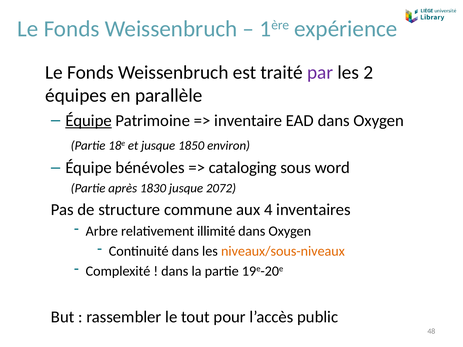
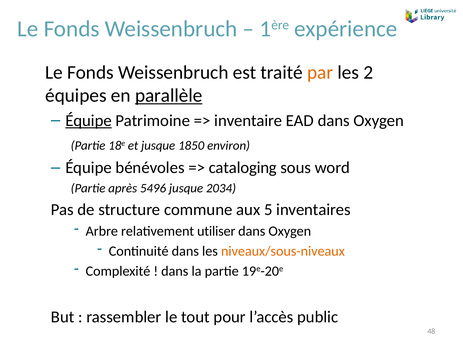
par colour: purple -> orange
parallèle underline: none -> present
1830: 1830 -> 5496
2072: 2072 -> 2034
4: 4 -> 5
illimité: illimité -> utiliser
